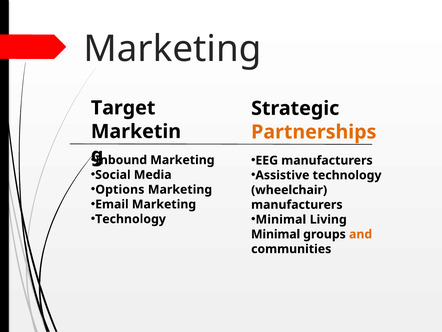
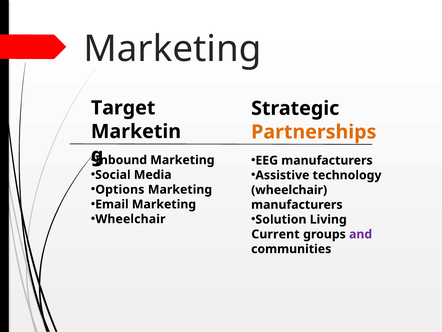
Technology at (131, 219): Technology -> Wheelchair
Minimal at (281, 219): Minimal -> Solution
Minimal at (276, 234): Minimal -> Current
and colour: orange -> purple
